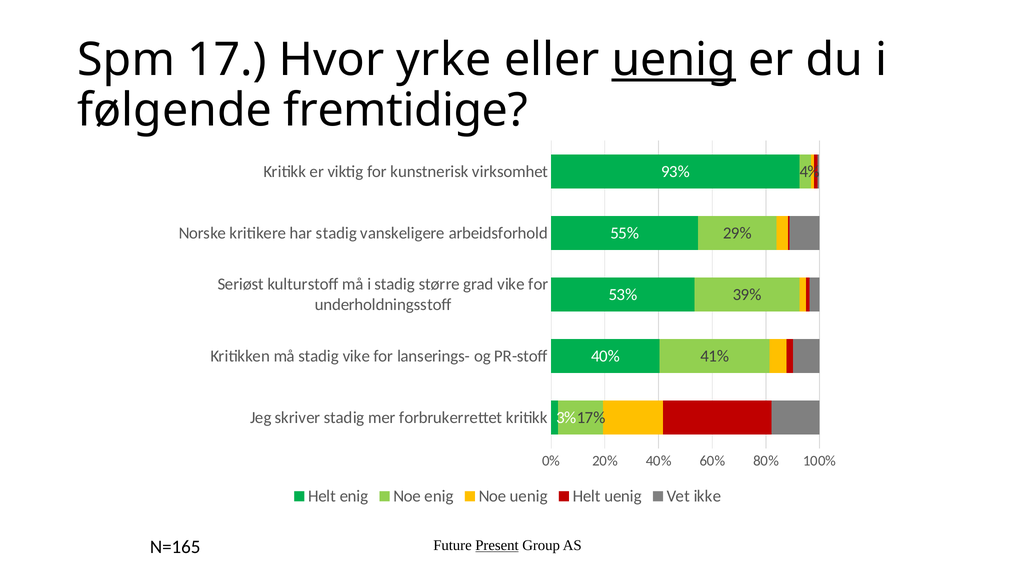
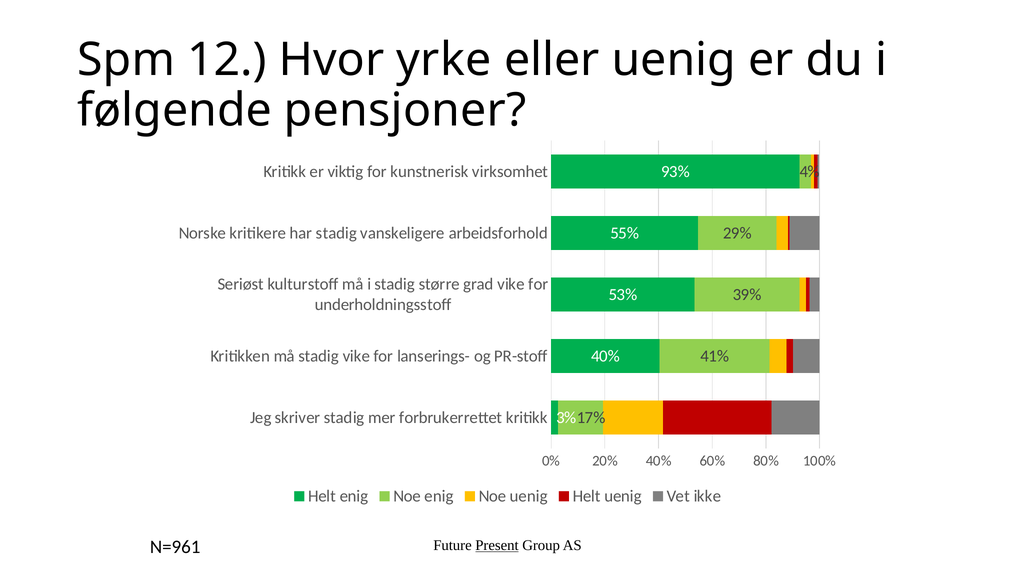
17: 17 -> 12
uenig at (674, 60) underline: present -> none
fremtidige: fremtidige -> pensjoner
N=165: N=165 -> N=961
